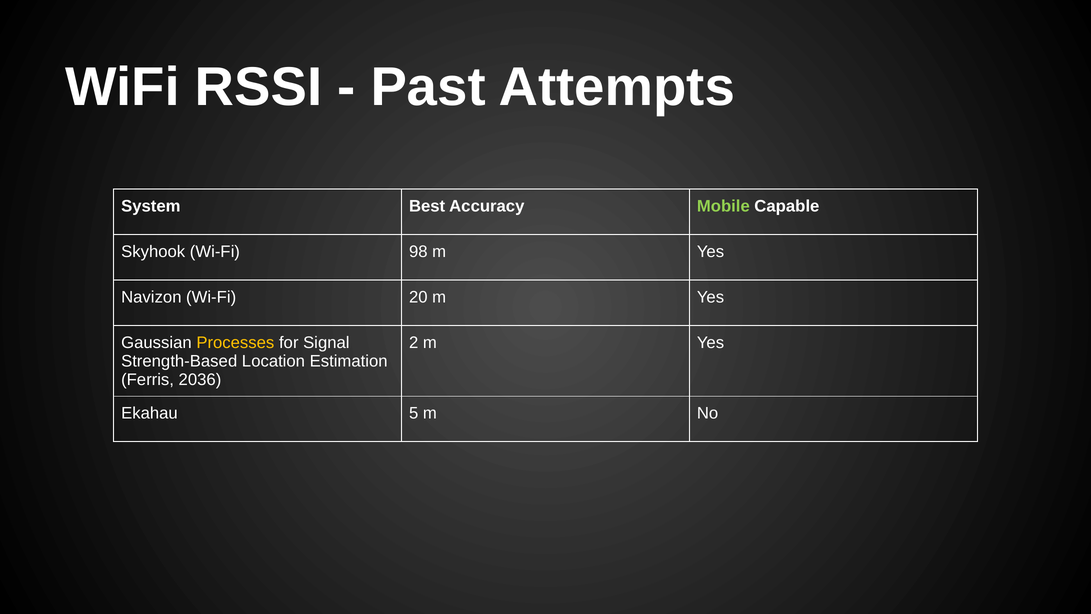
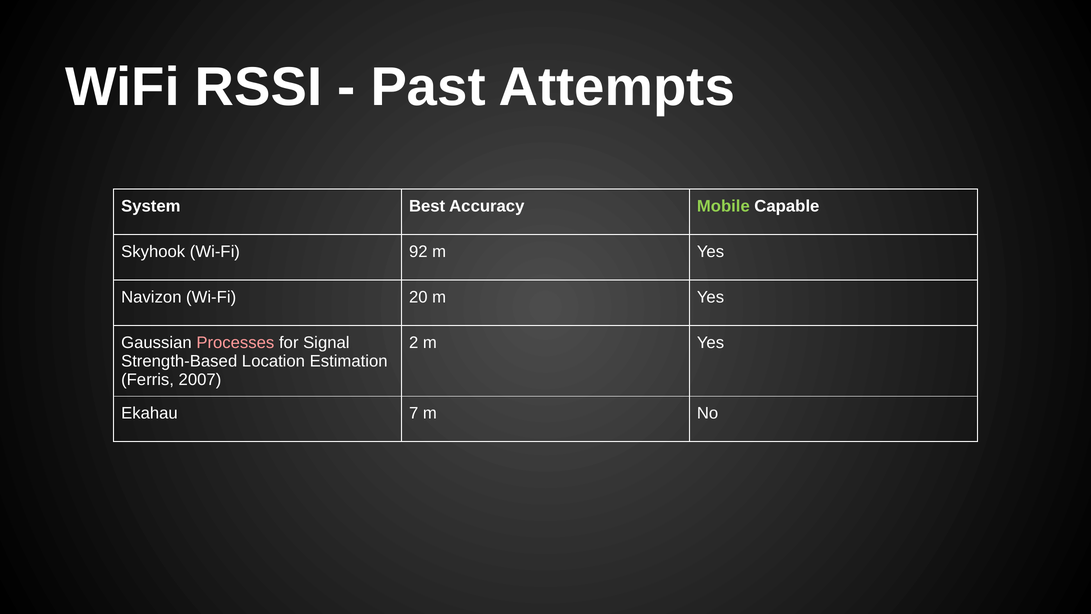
98: 98 -> 92
Processes colour: yellow -> pink
2036: 2036 -> 2007
5: 5 -> 7
